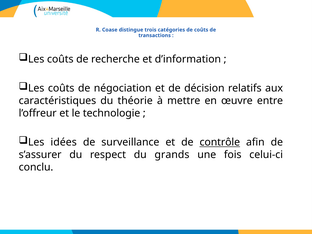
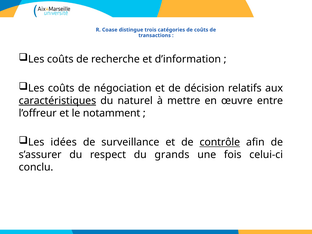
caractéristiques underline: none -> present
théorie: théorie -> naturel
technologie: technologie -> notamment
